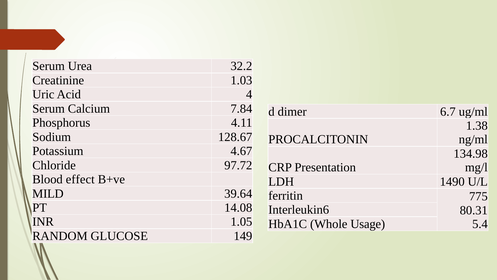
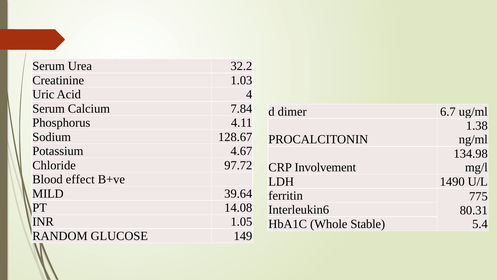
Presentation: Presentation -> Involvement
Usage: Usage -> Stable
